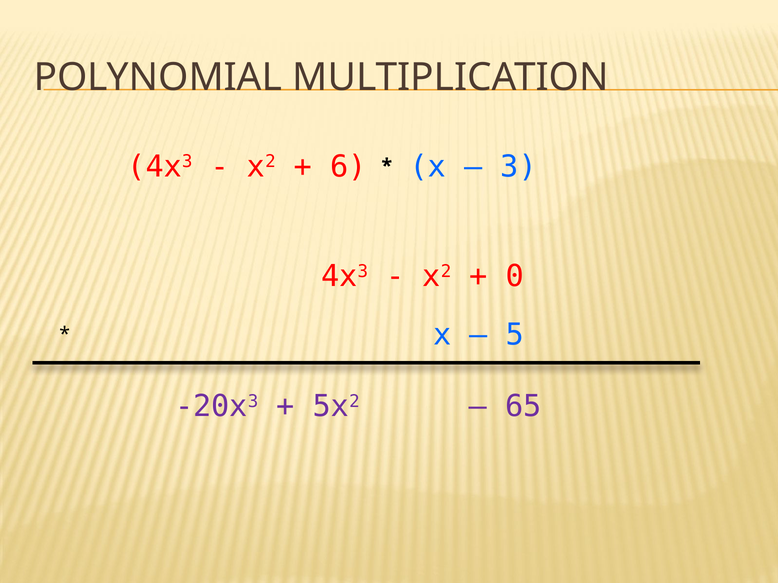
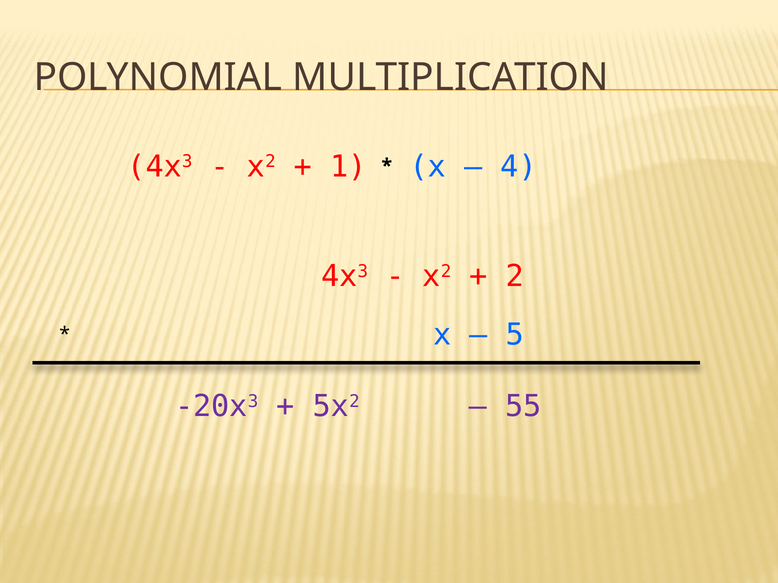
6: 6 -> 1
3: 3 -> 4
0: 0 -> 2
65: 65 -> 55
